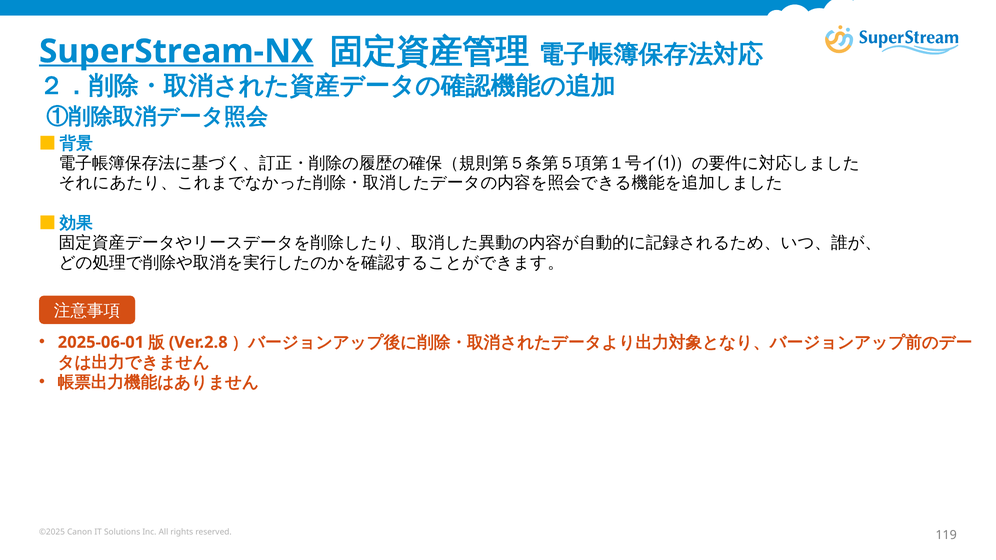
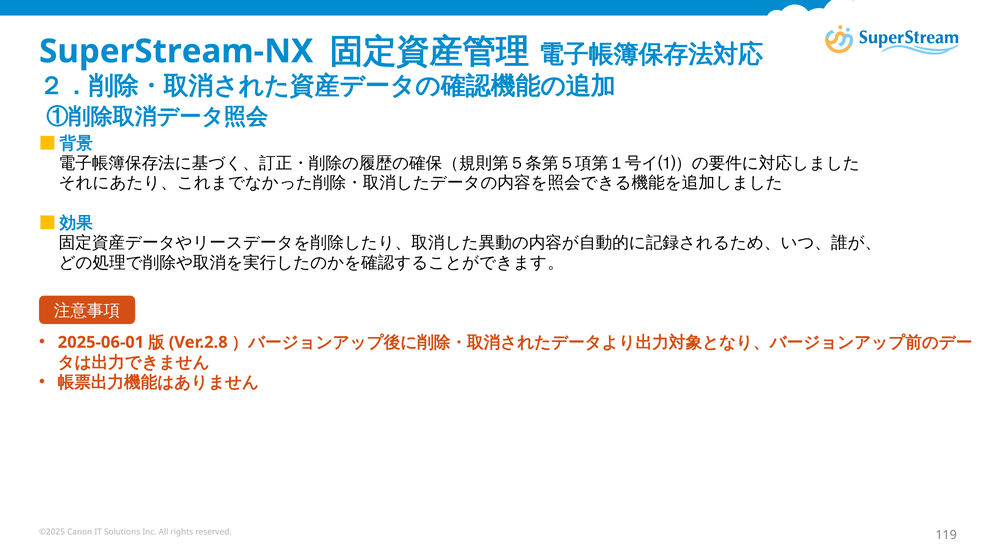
SuperStream-NX underline: present -> none
